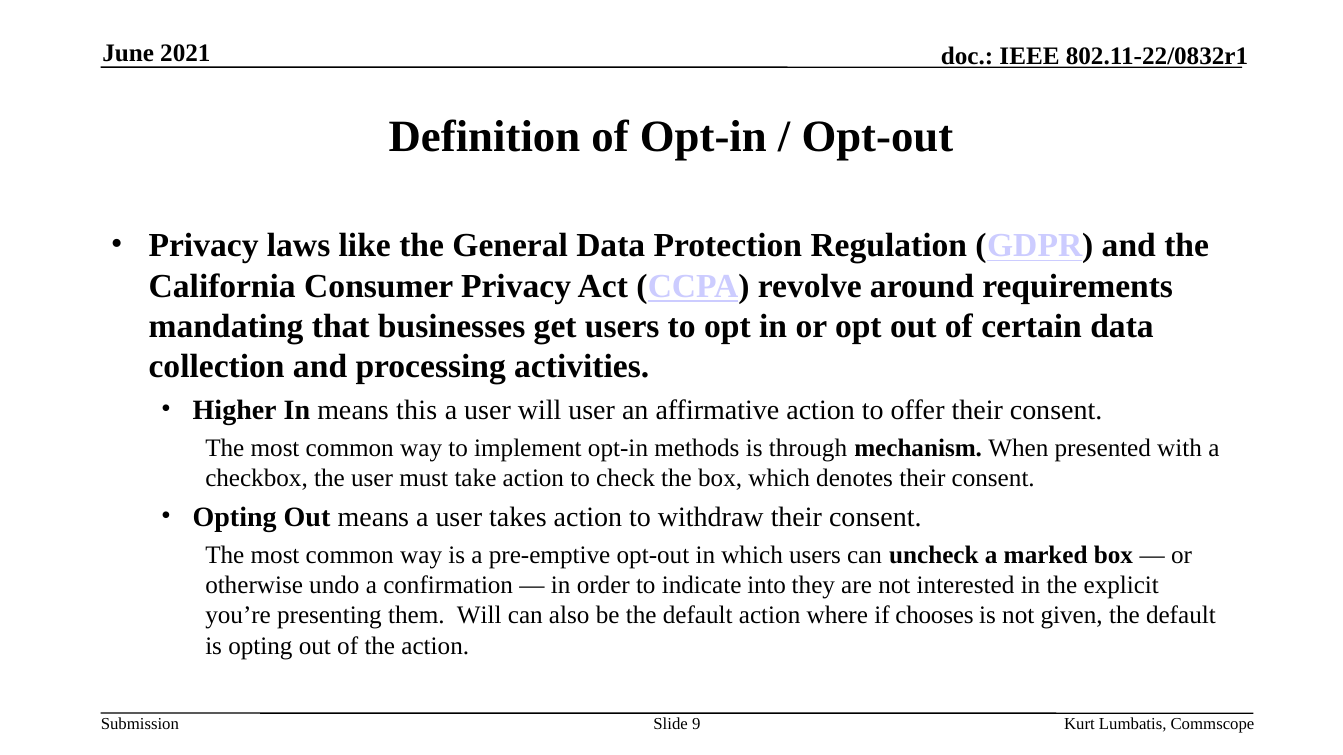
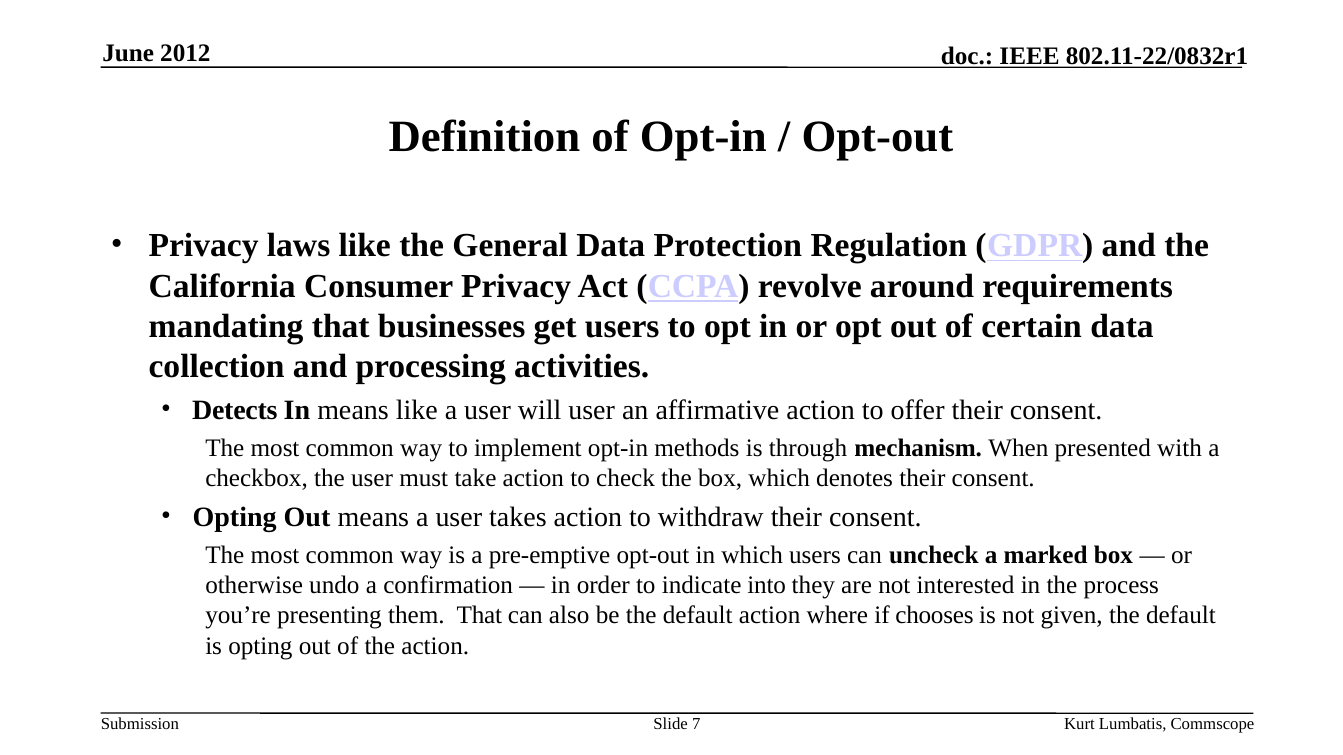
2021: 2021 -> 2012
Higher: Higher -> Detects
means this: this -> like
explicit: explicit -> process
them Will: Will -> That
9: 9 -> 7
